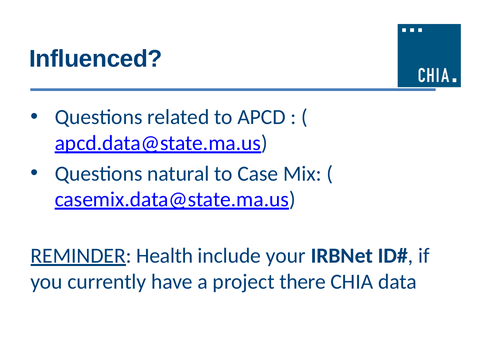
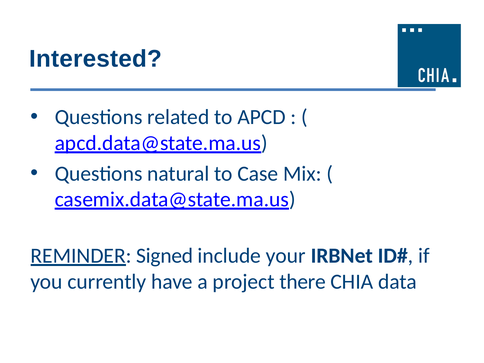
Influenced: Influenced -> Interested
Health: Health -> Signed
